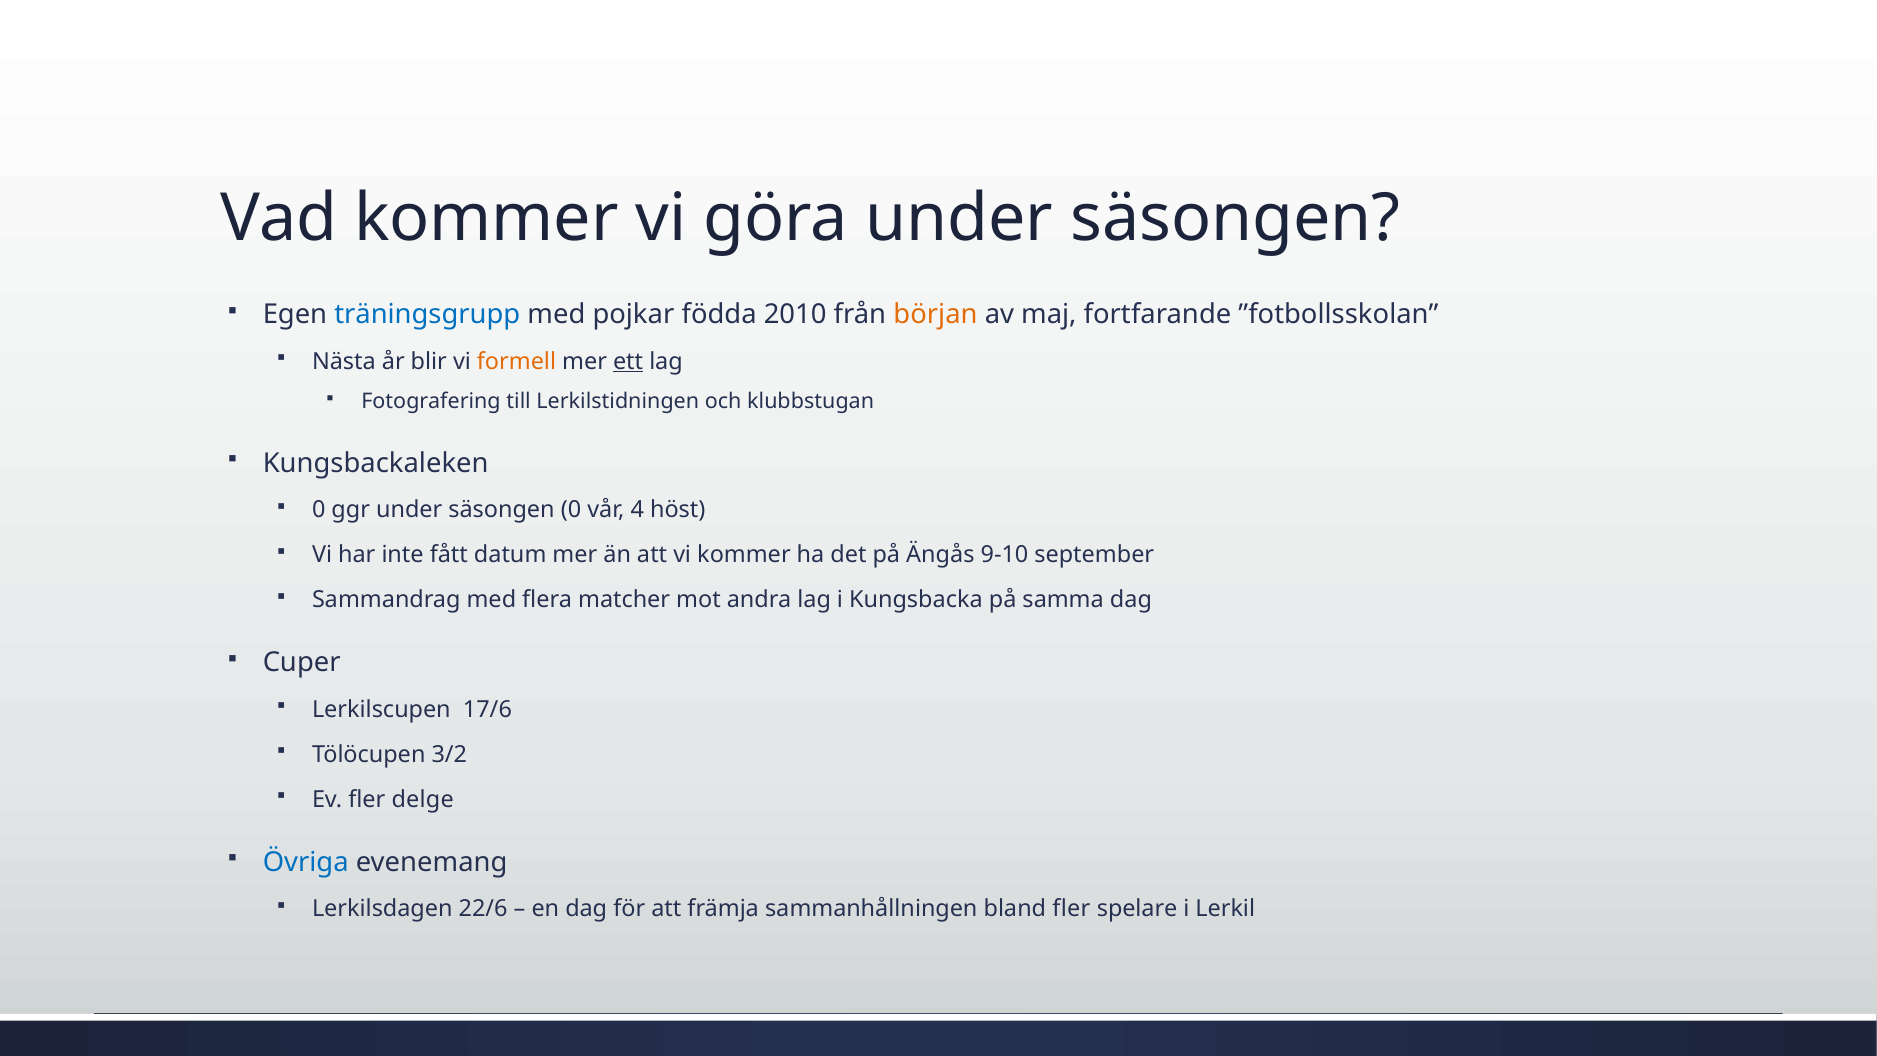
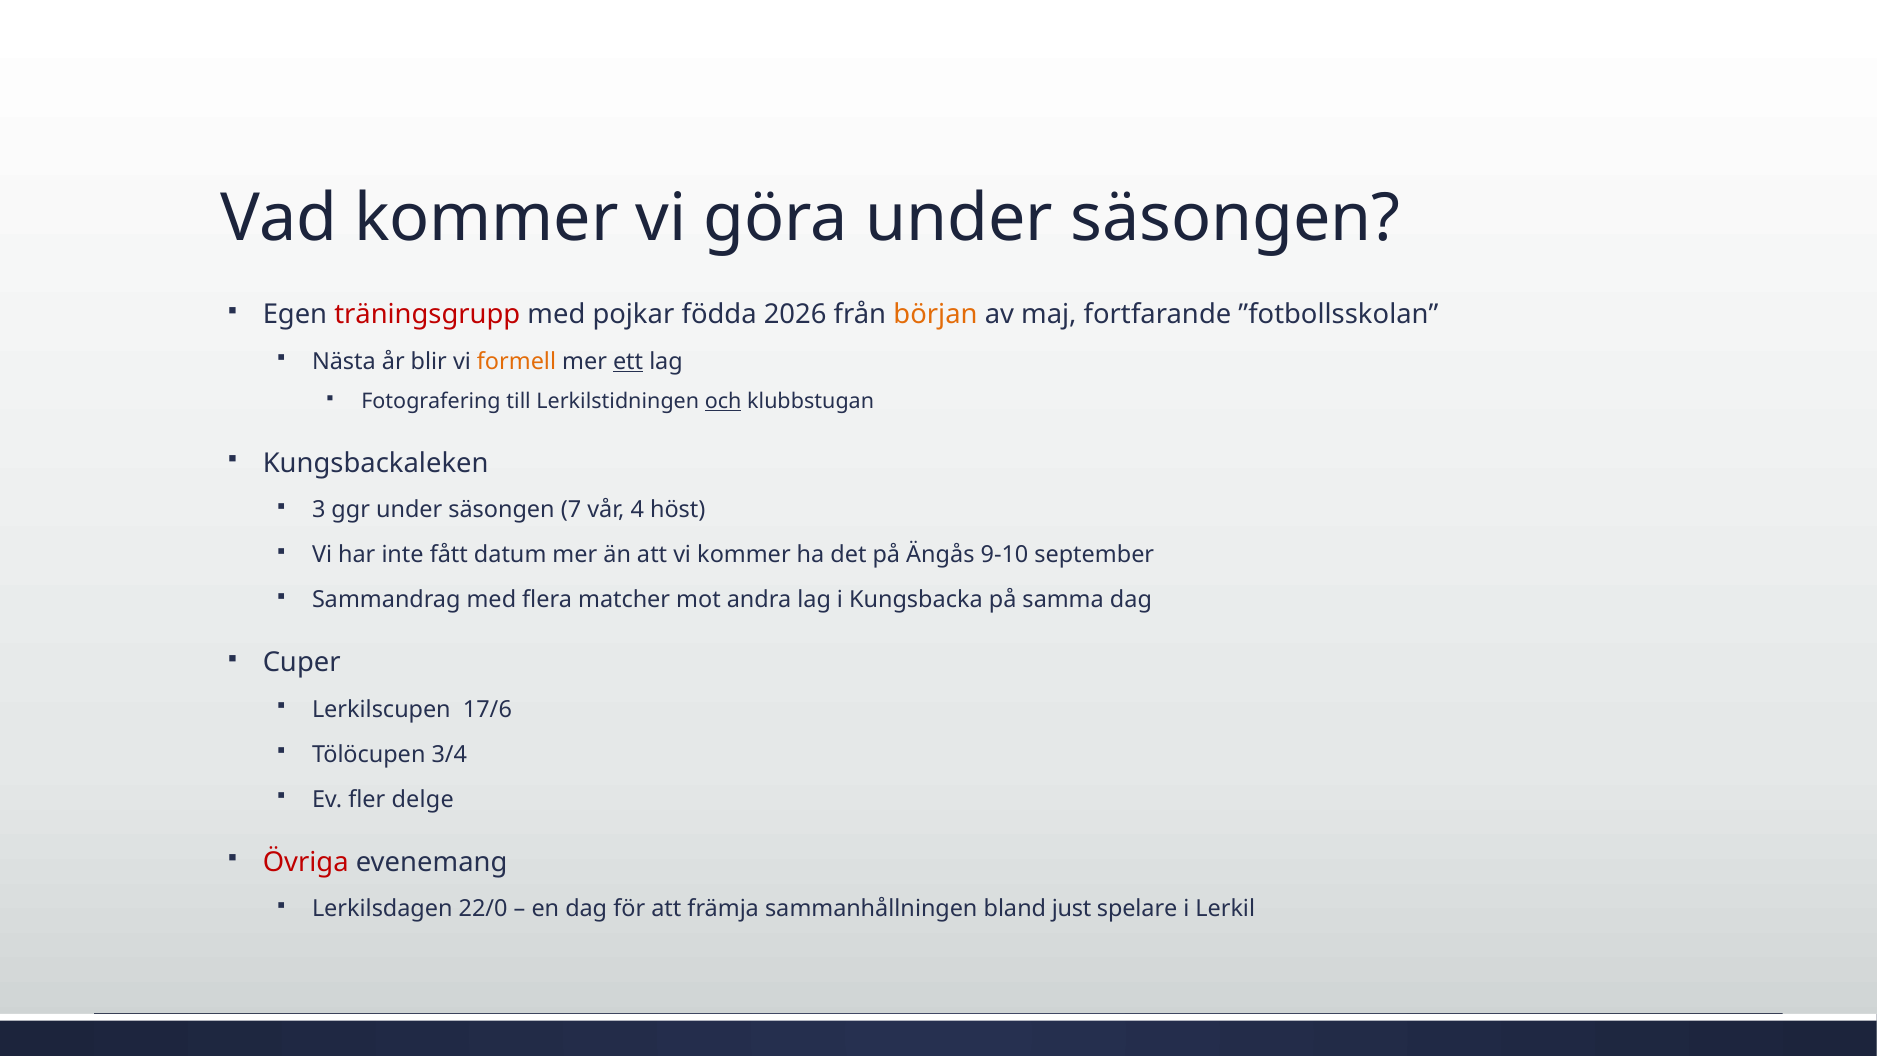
träningsgrupp colour: blue -> red
2010: 2010 -> 2026
och underline: none -> present
0 at (319, 510): 0 -> 3
säsongen 0: 0 -> 7
3/2: 3/2 -> 3/4
Övriga colour: blue -> red
22/6: 22/6 -> 22/0
bland fler: fler -> just
